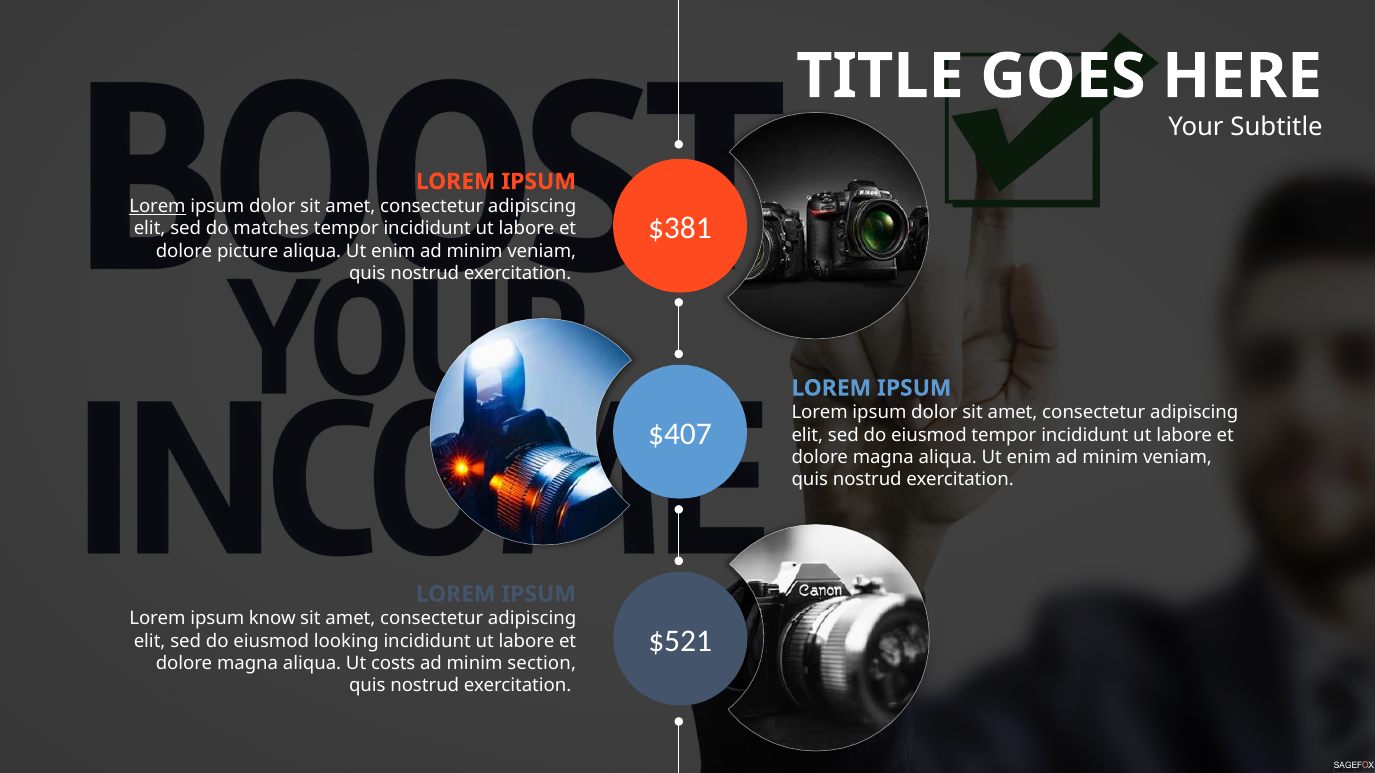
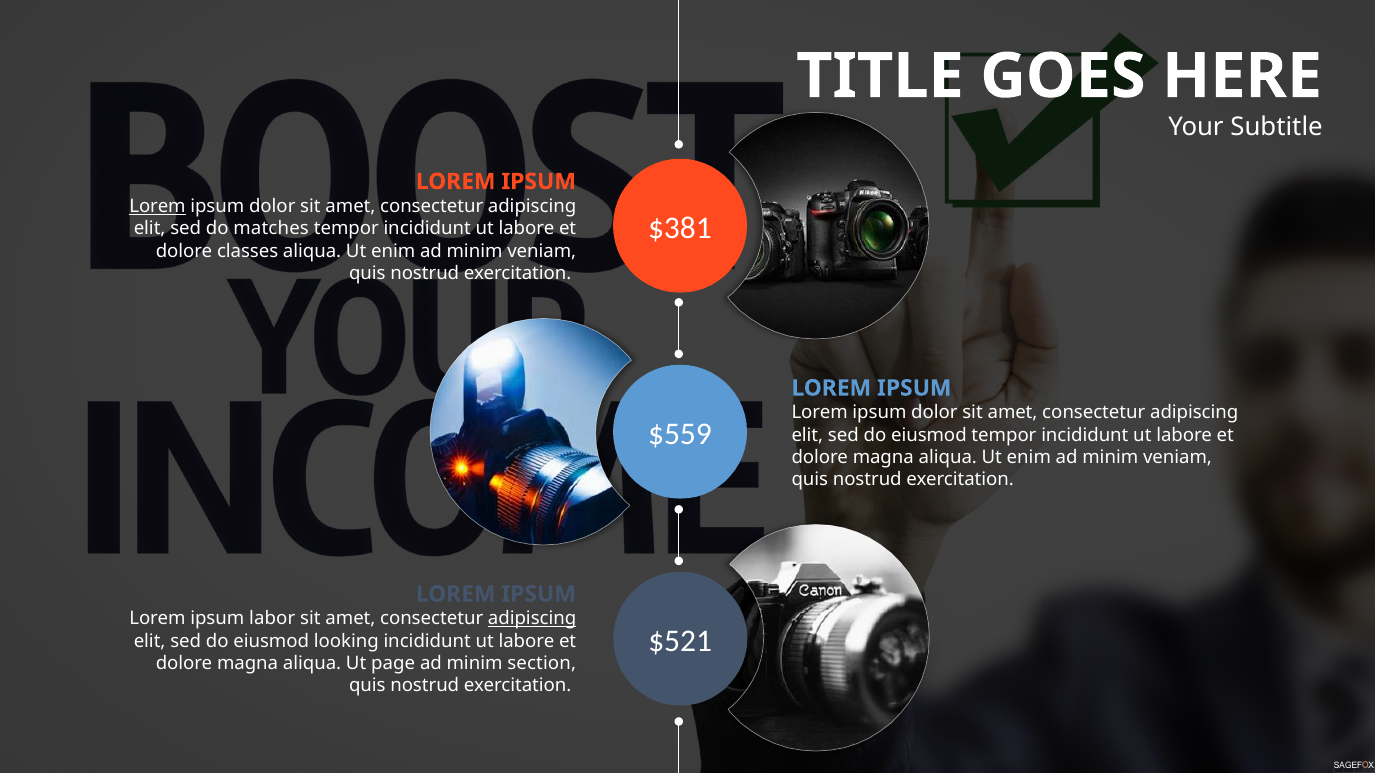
picture: picture -> classes
$407: $407 -> $559
know: know -> labor
adipiscing at (532, 619) underline: none -> present
costs: costs -> page
